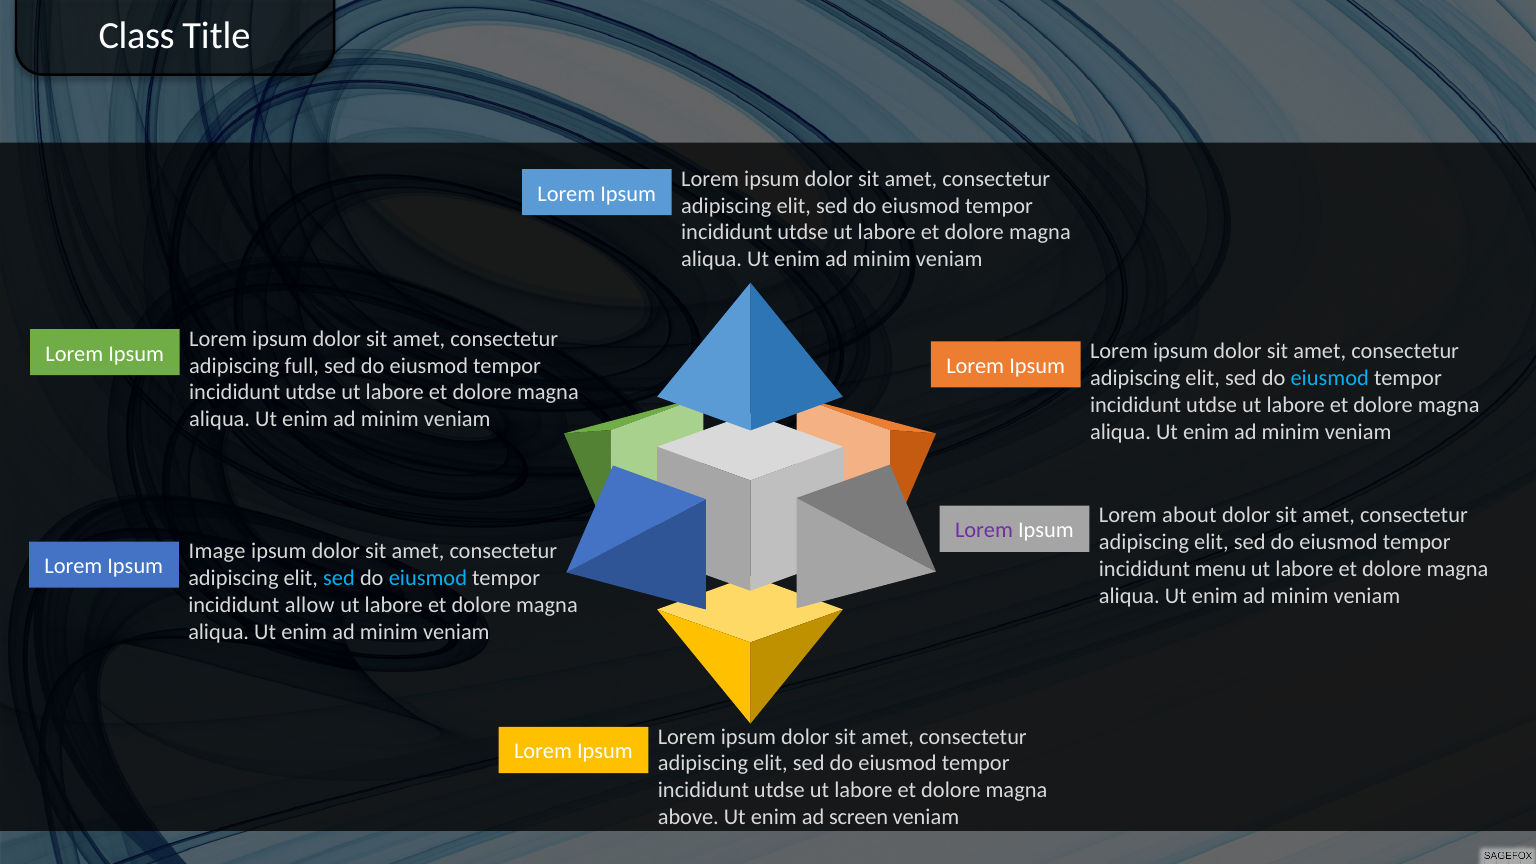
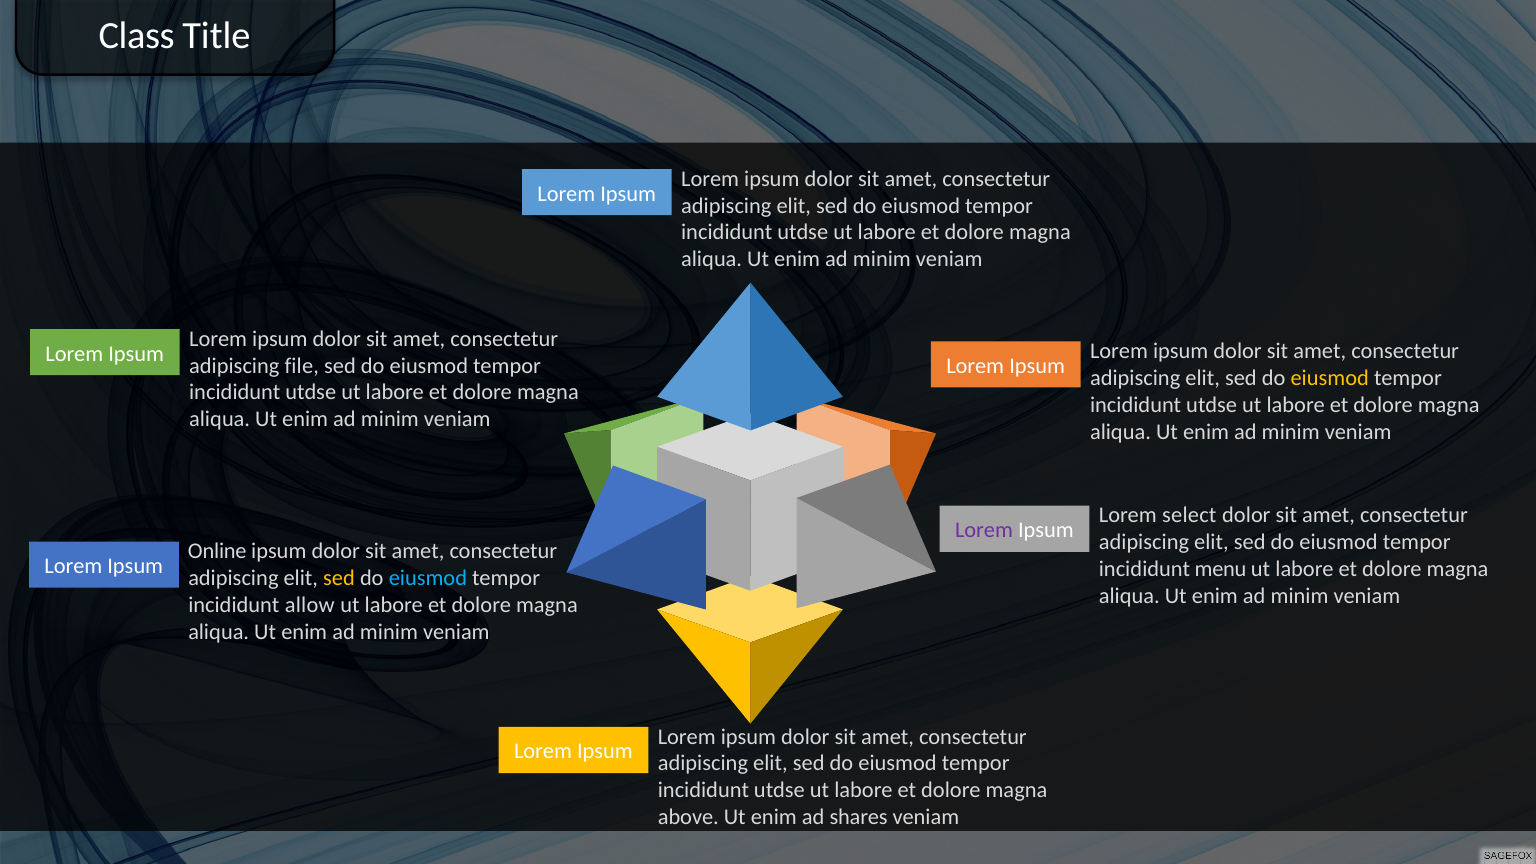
full: full -> file
eiusmod at (1330, 378) colour: light blue -> yellow
about: about -> select
Image: Image -> Online
sed at (339, 578) colour: light blue -> yellow
screen: screen -> shares
